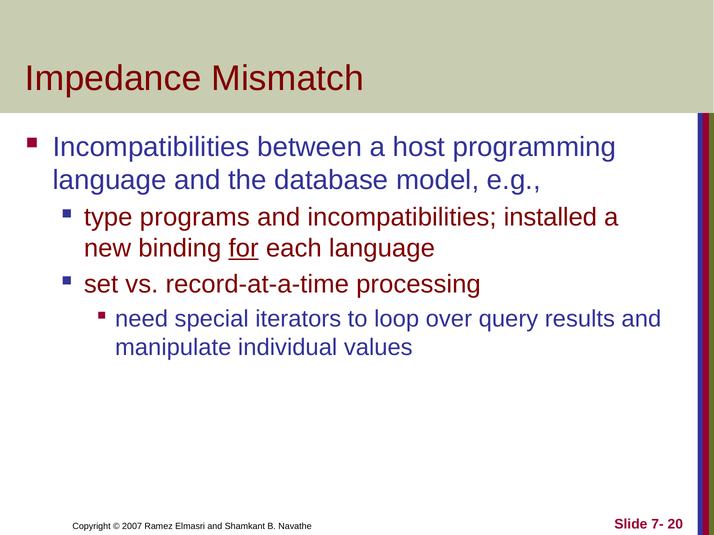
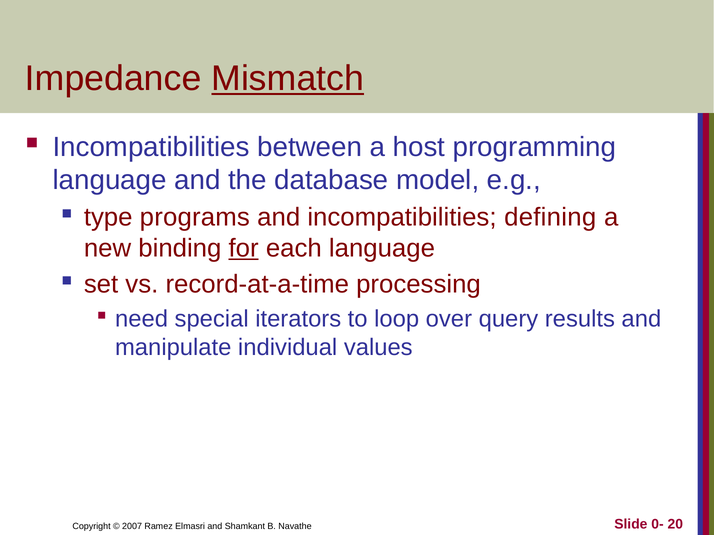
Mismatch underline: none -> present
installed: installed -> defining
7-: 7- -> 0-
